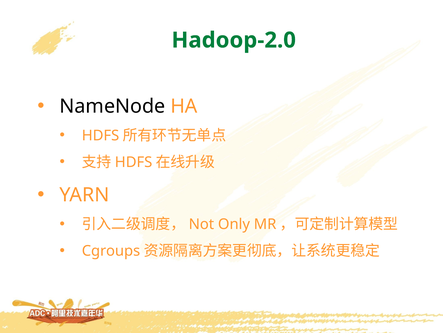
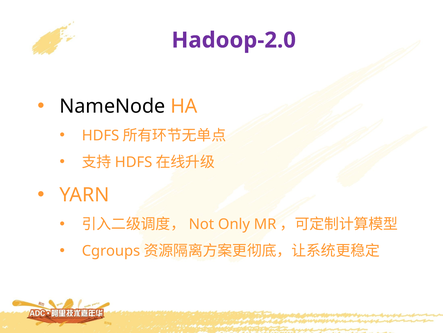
Hadoop-2.0 colour: green -> purple
